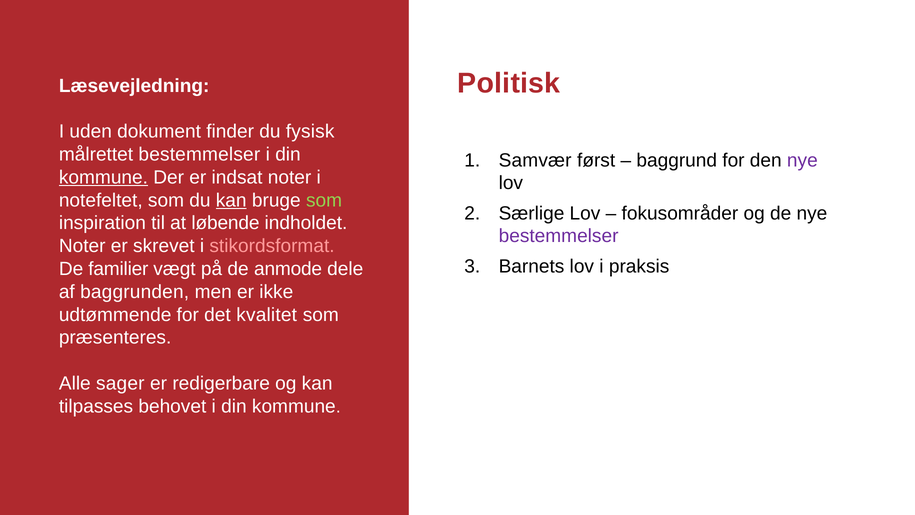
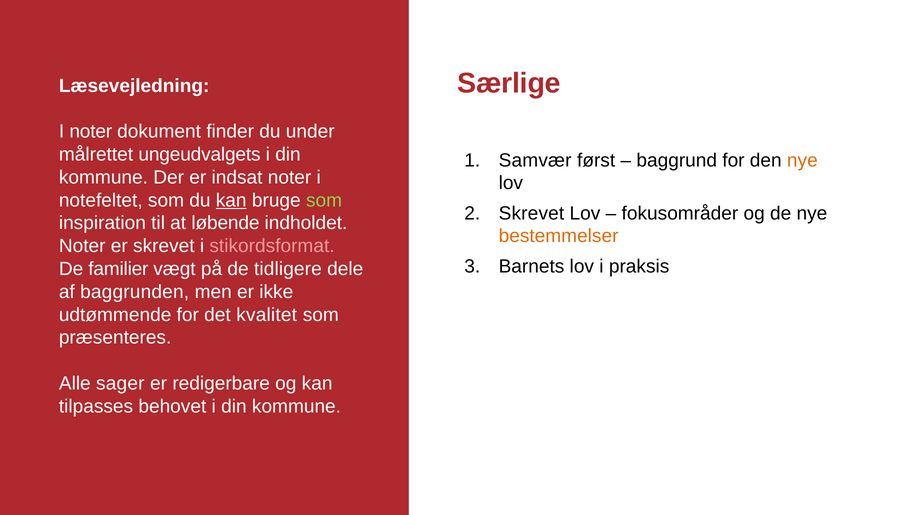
Politisk: Politisk -> Særlige
I uden: uden -> noter
fysisk: fysisk -> under
målrettet bestemmelser: bestemmelser -> ungeudvalgets
nye at (802, 160) colour: purple -> orange
kommune at (103, 177) underline: present -> none
Særlige at (532, 213): Særlige -> Skrevet
bestemmelser at (559, 236) colour: purple -> orange
anmode: anmode -> tidligere
